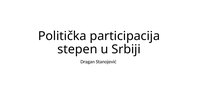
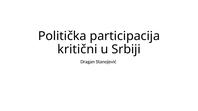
stepen: stepen -> kritični
